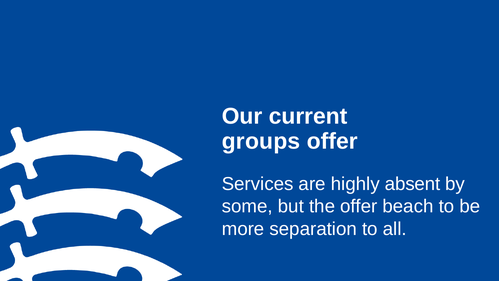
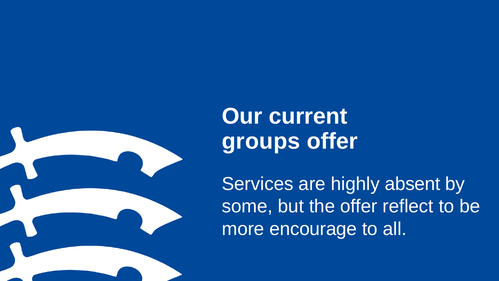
beach: beach -> reflect
separation: separation -> encourage
